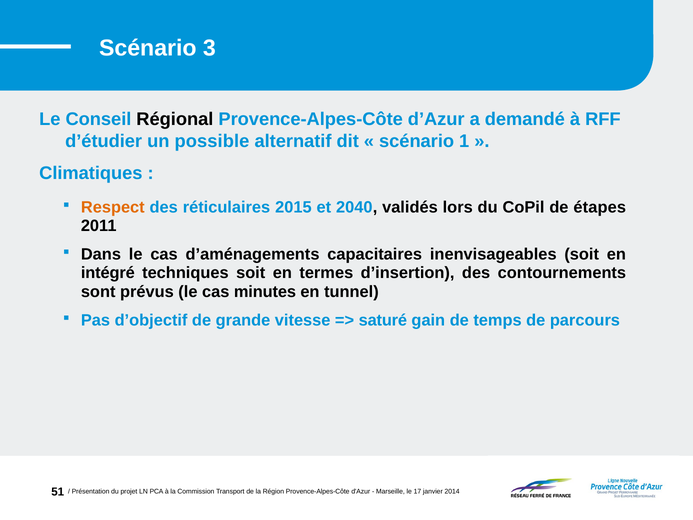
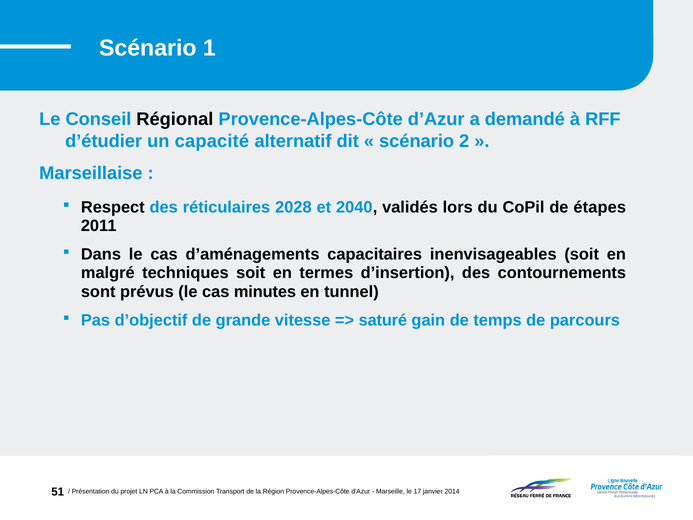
3: 3 -> 1
possible: possible -> capacité
1: 1 -> 2
Climatiques: Climatiques -> Marseillaise
Respect colour: orange -> black
2015: 2015 -> 2028
intégré: intégré -> malgré
